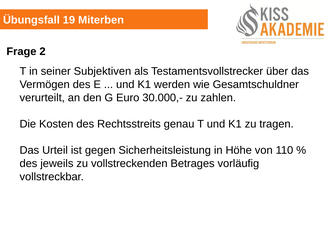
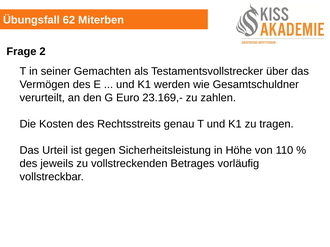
19: 19 -> 62
Subjektiven: Subjektiven -> Gemachten
30.000,-: 30.000,- -> 23.169,-
